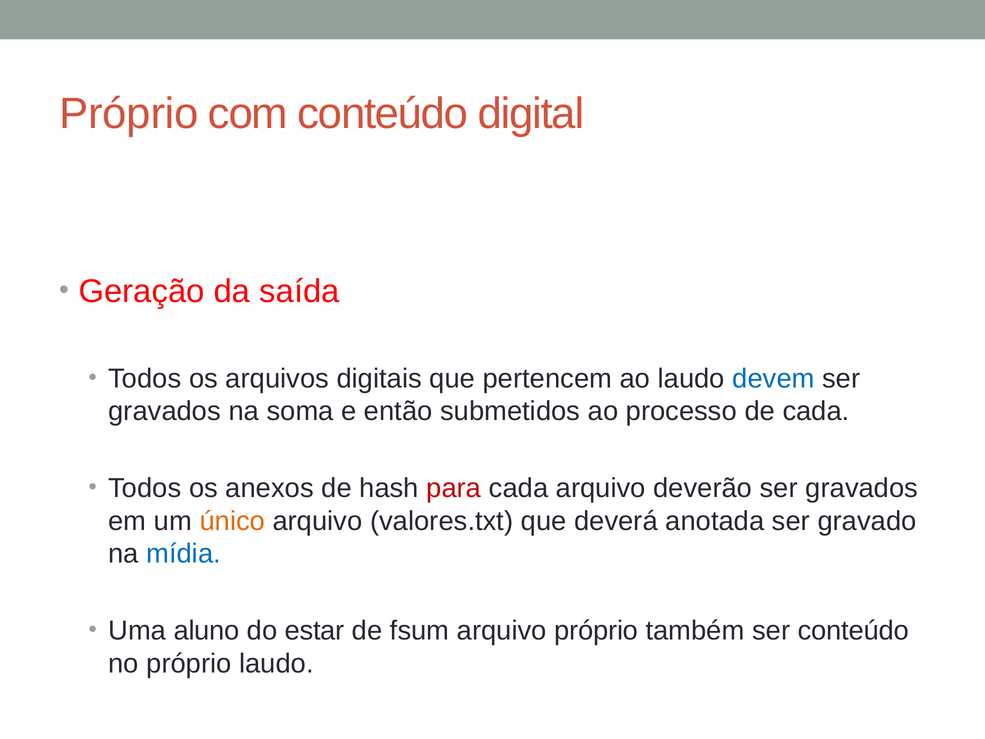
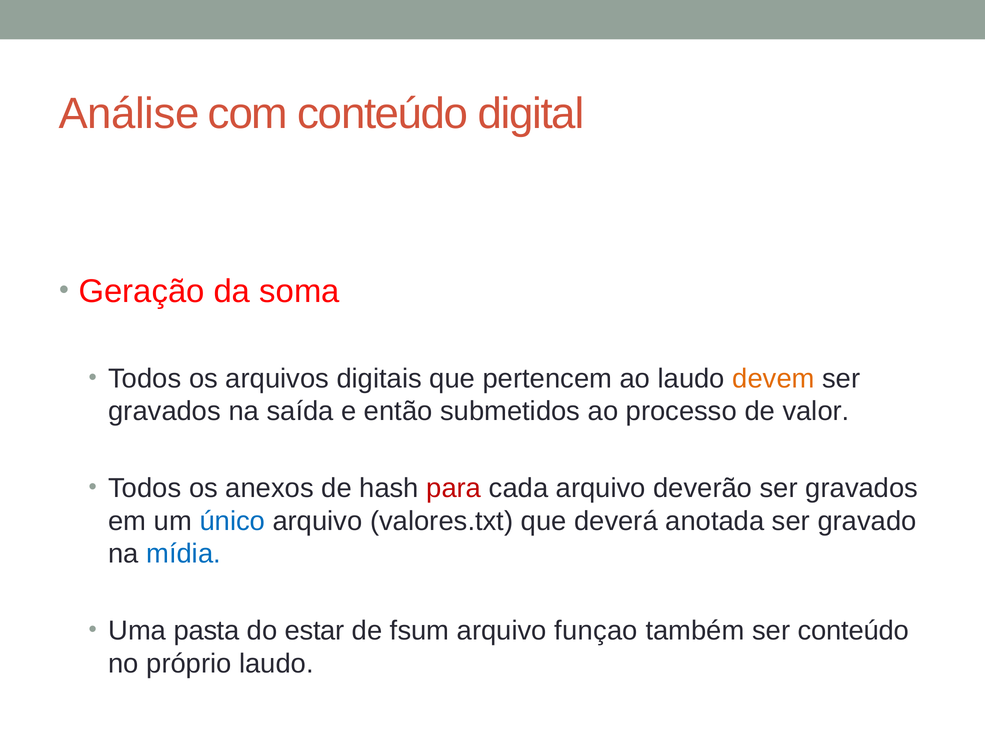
Próprio at (129, 114): Próprio -> Análise
saída: saída -> soma
devem colour: blue -> orange
soma: soma -> saída
de cada: cada -> valor
único colour: orange -> blue
aluno: aluno -> pasta
arquivo próprio: próprio -> funçao
